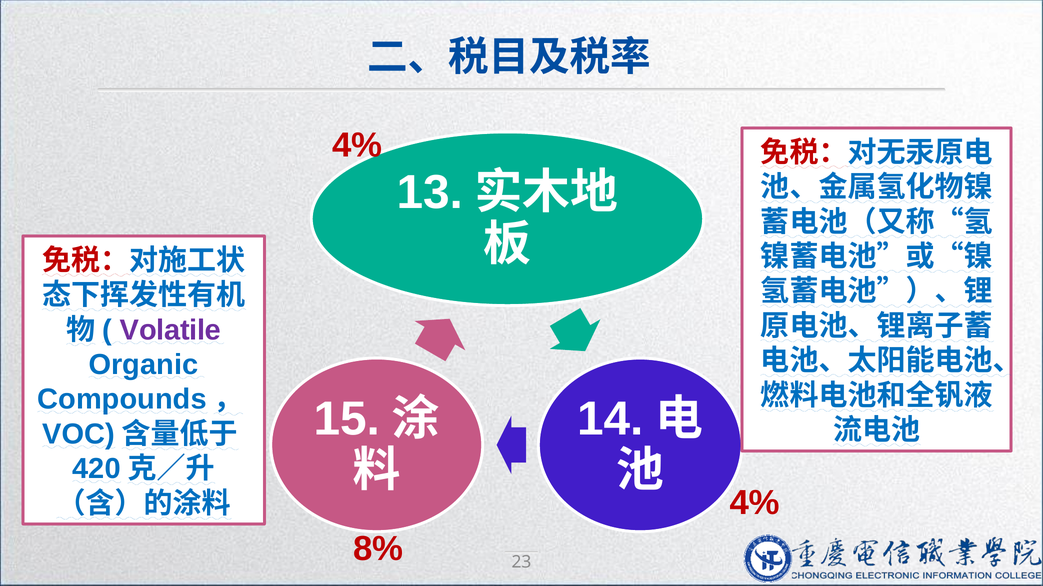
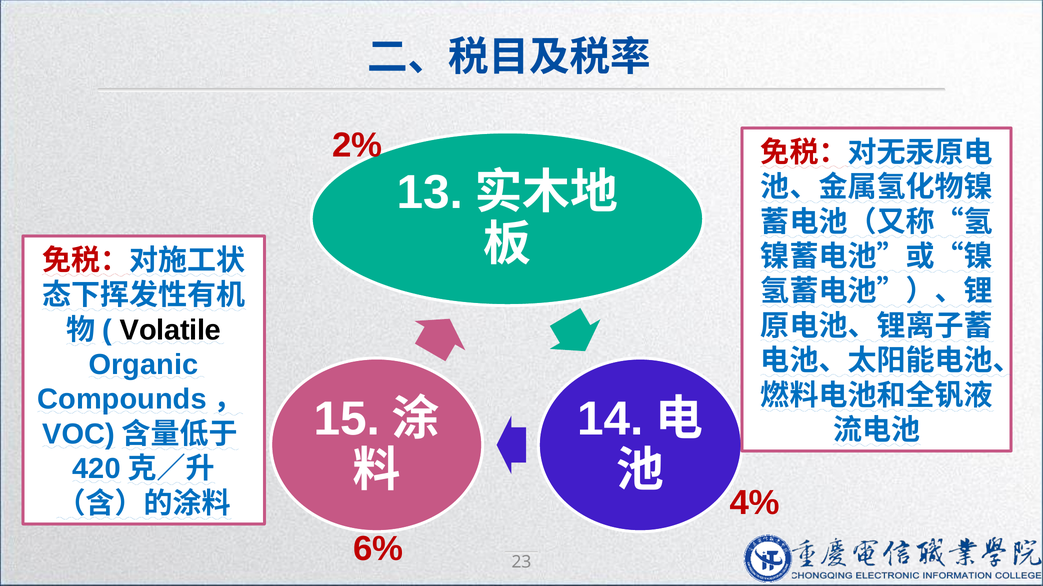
4% at (357, 146): 4% -> 2%
Volatile colour: purple -> black
8%: 8% -> 6%
